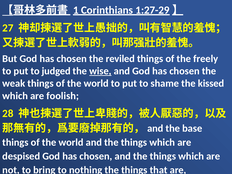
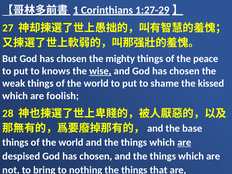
reviled: reviled -> mighty
freely: freely -> peace
judged: judged -> knows
are at (184, 142) underline: none -> present
